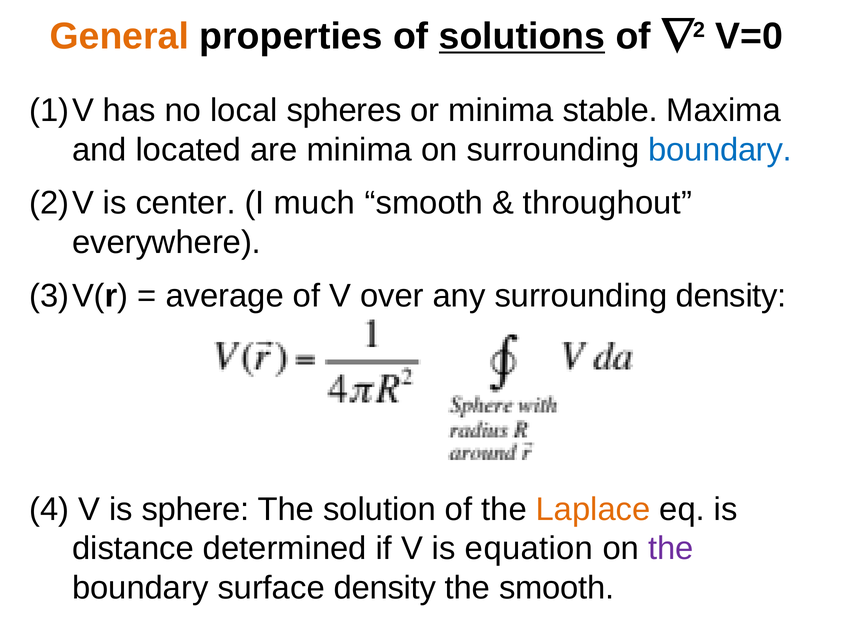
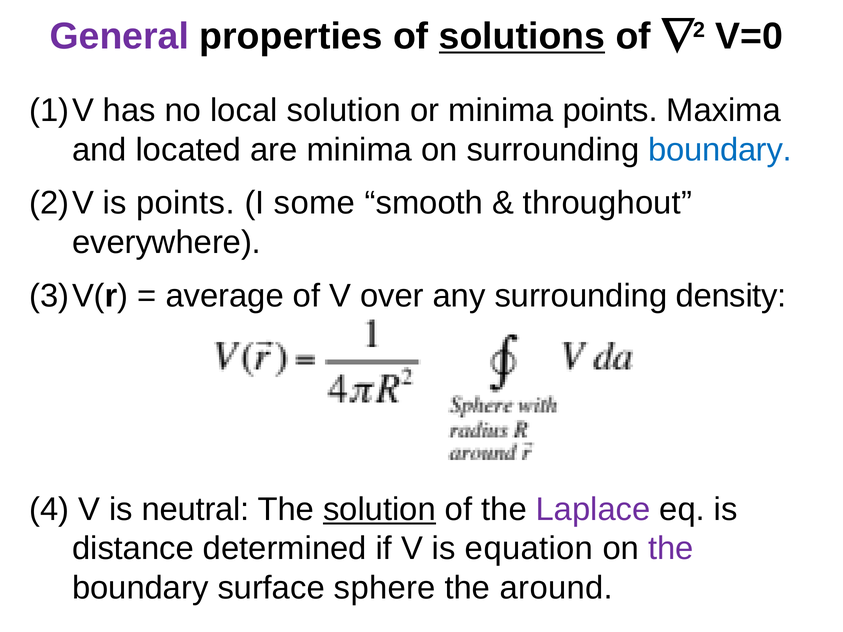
General colour: orange -> purple
local spheres: spheres -> solution
minima stable: stable -> points
is center: center -> points
much: much -> some
sphere: sphere -> neutral
solution at (379, 510) underline: none -> present
Laplace colour: orange -> purple
surface density: density -> sphere
the smooth: smooth -> around
